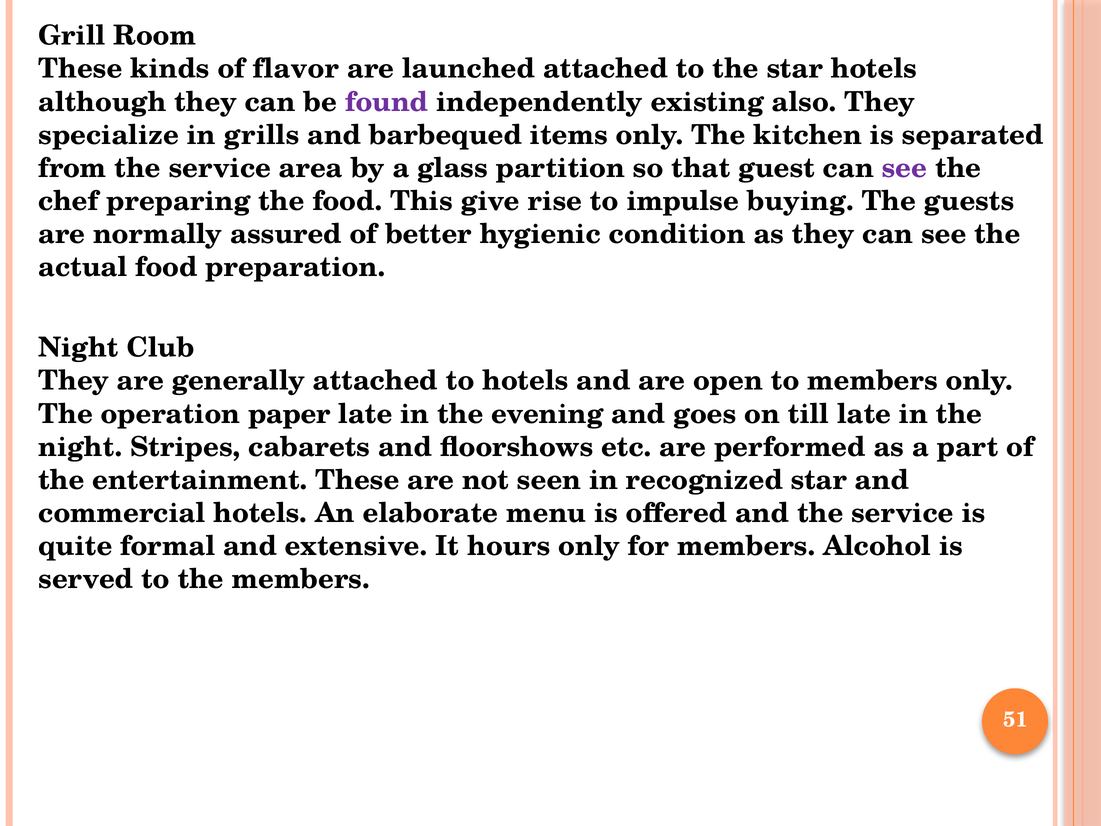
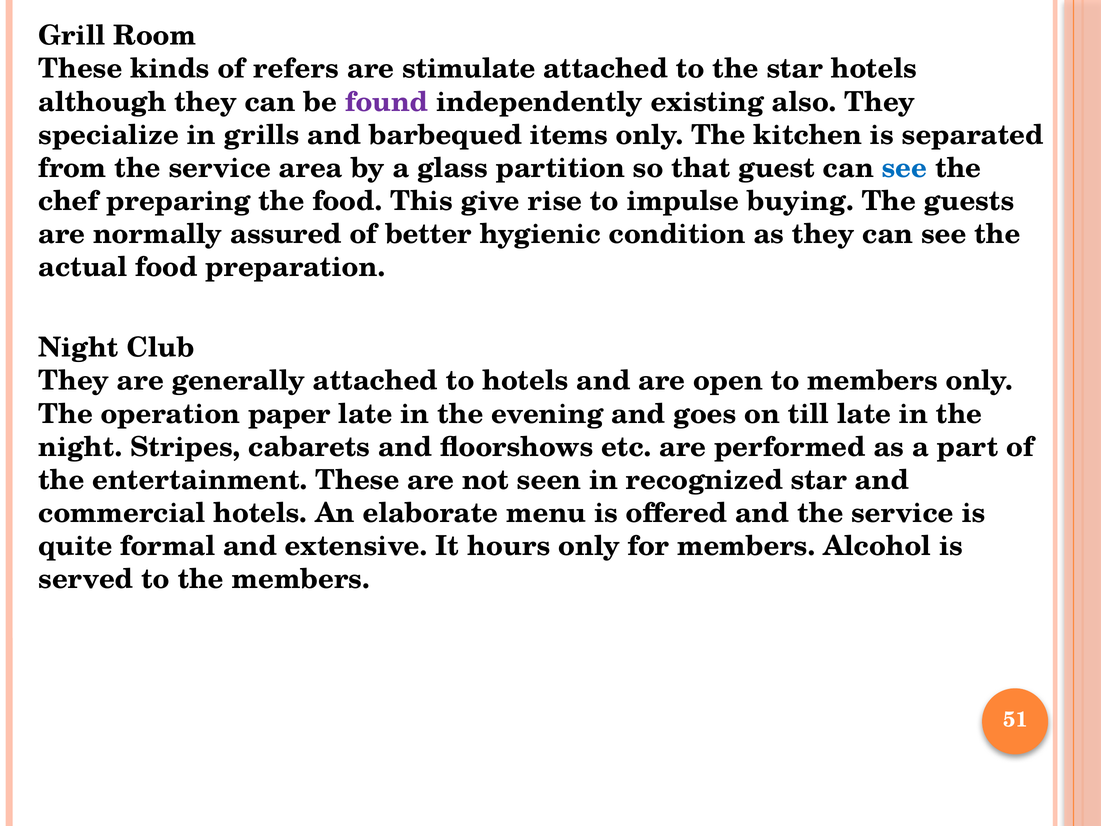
flavor: flavor -> refers
launched: launched -> stimulate
see at (904, 168) colour: purple -> blue
